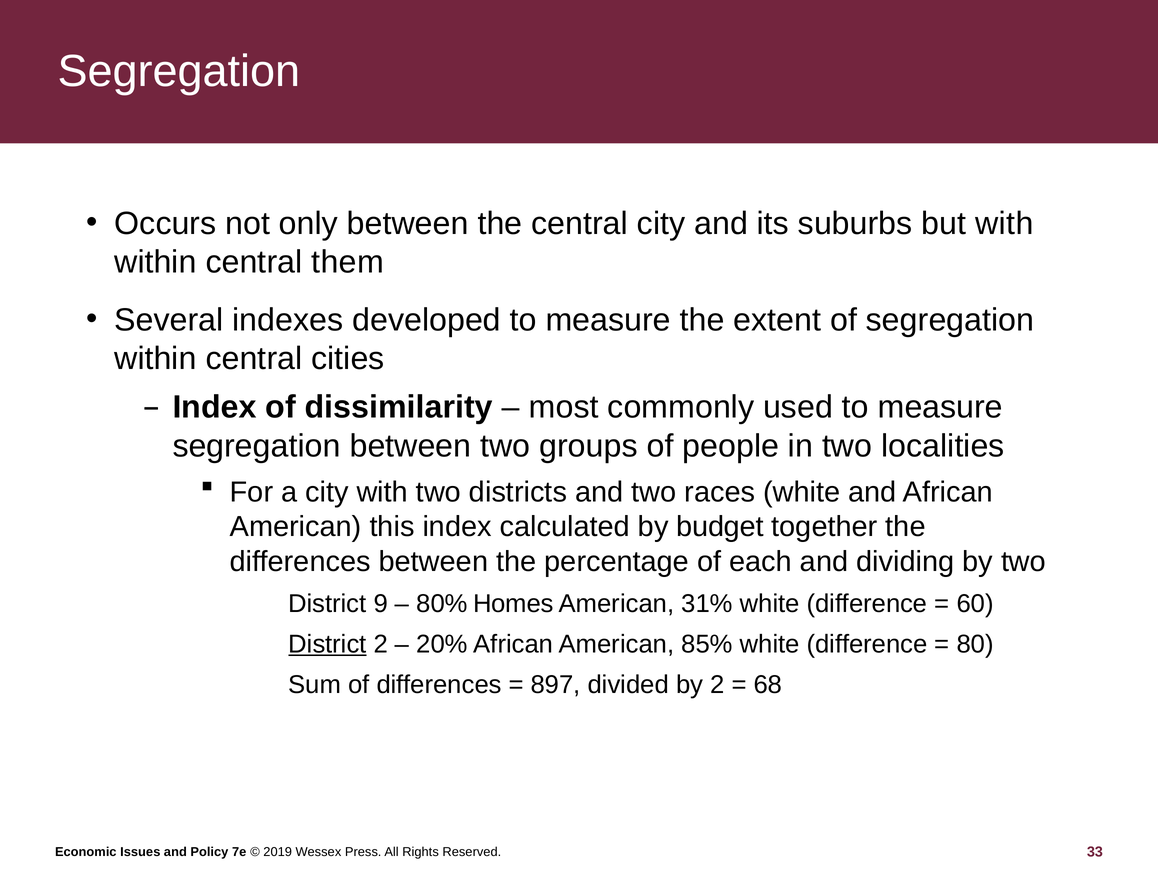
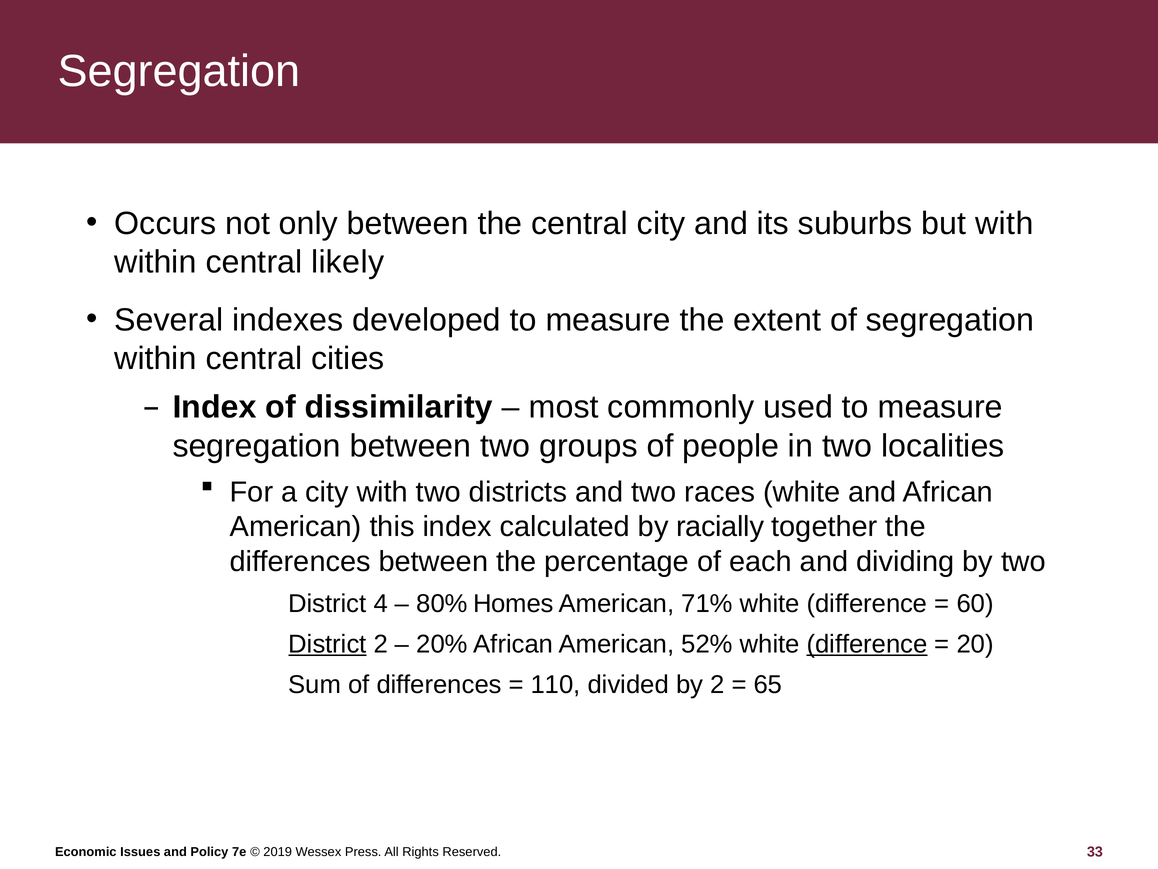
them: them -> likely
budget: budget -> racially
9: 9 -> 4
31%: 31% -> 71%
85%: 85% -> 52%
difference at (867, 644) underline: none -> present
80: 80 -> 20
897: 897 -> 110
68: 68 -> 65
